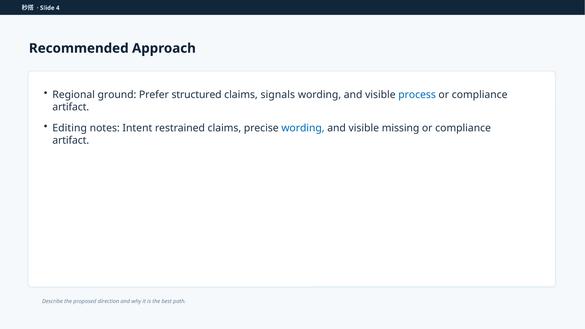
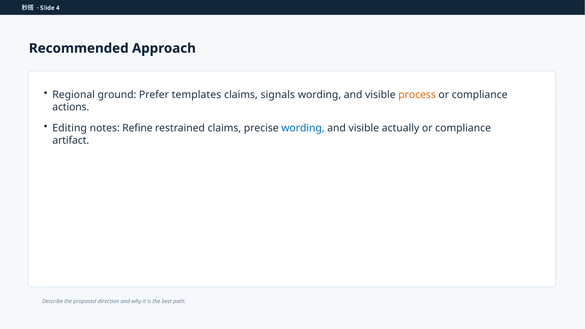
structured: structured -> templates
process colour: blue -> orange
artifact at (71, 107): artifact -> actions
Intent: Intent -> Refine
missing: missing -> actually
